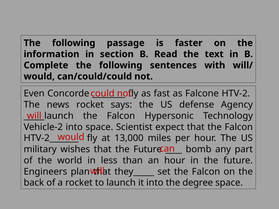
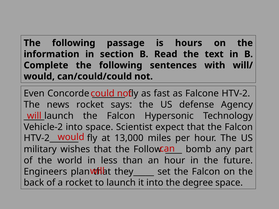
faster: faster -> hours
that the Future: Future -> Follow
